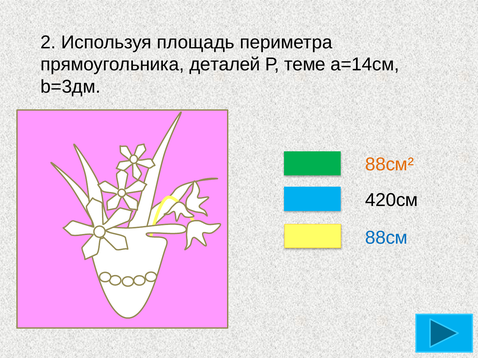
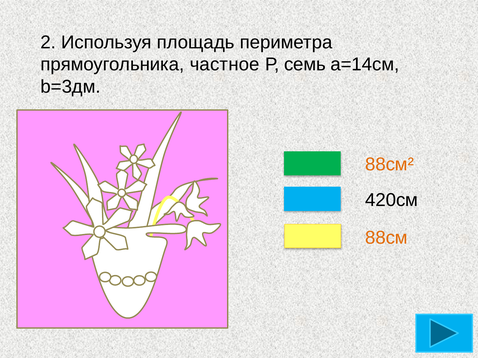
деталей: деталей -> частное
теме: теме -> семь
88см colour: blue -> orange
